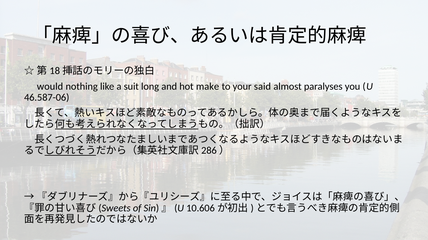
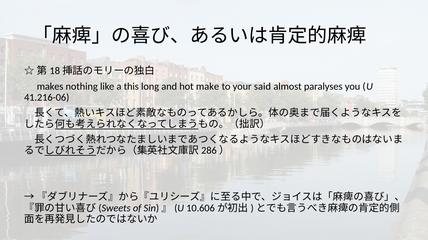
would: would -> makes
suit: suit -> this
46.587-06: 46.587-06 -> 41.216-06
